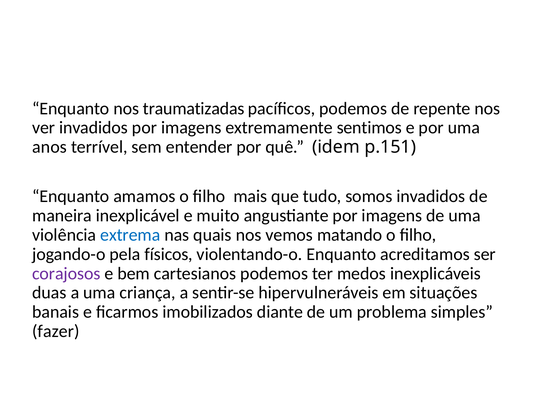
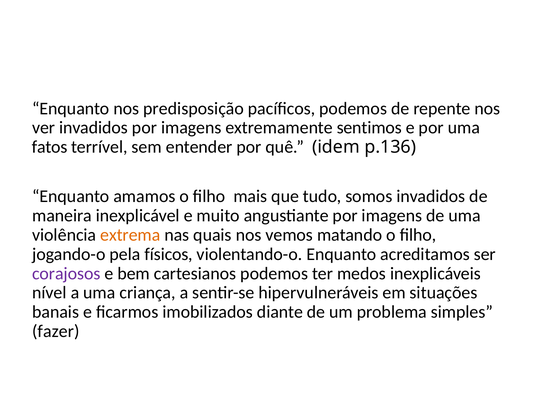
traumatizadas: traumatizadas -> predisposição
anos: anos -> fatos
p.151: p.151 -> p.136
extrema colour: blue -> orange
duas: duas -> nível
